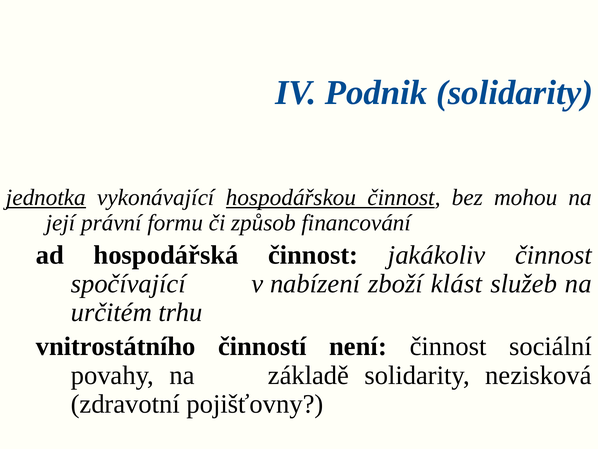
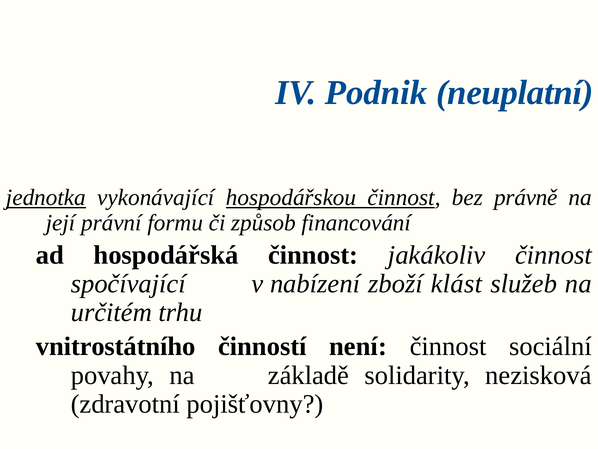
Podnik solidarity: solidarity -> neuplatní
mohou: mohou -> právně
